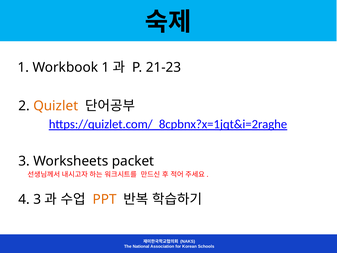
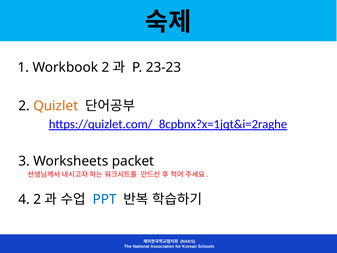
Workbook 1: 1 -> 2
21-23: 21-23 -> 23-23
4 3: 3 -> 2
PPT colour: orange -> blue
